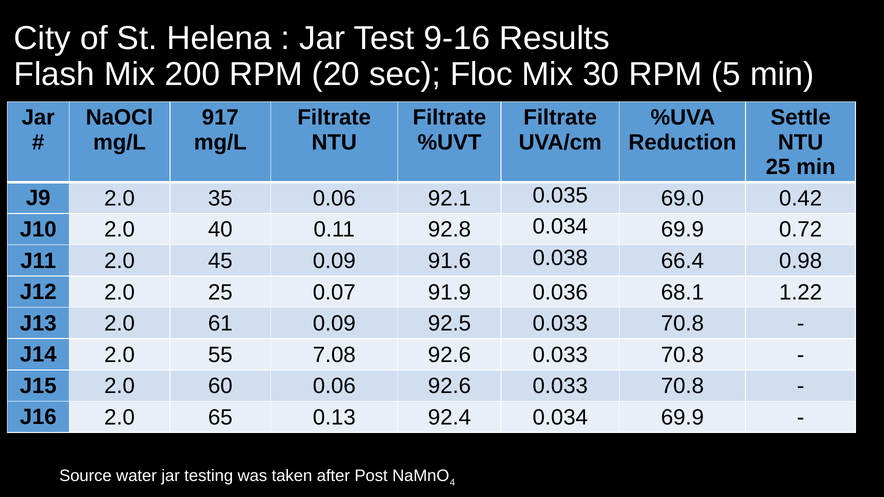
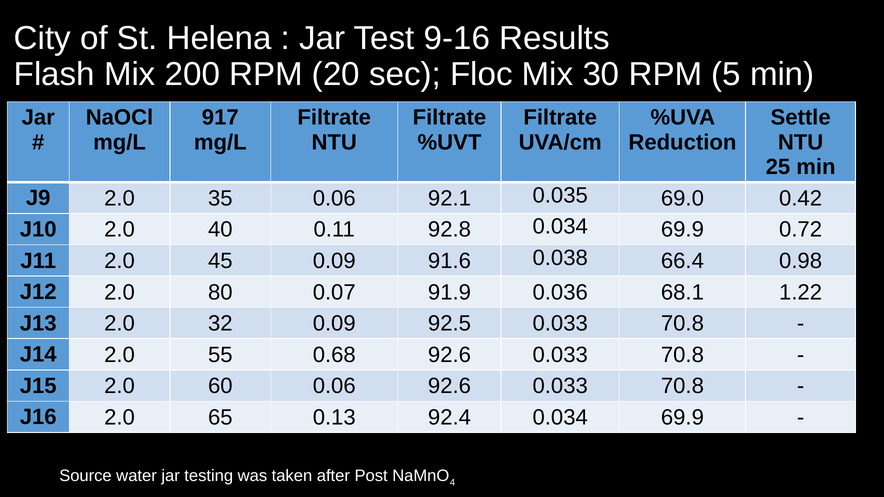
2.0 25: 25 -> 80
61: 61 -> 32
7.08: 7.08 -> 0.68
